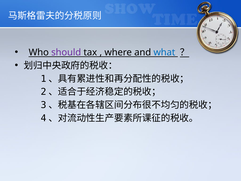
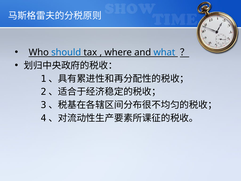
should colour: purple -> blue
